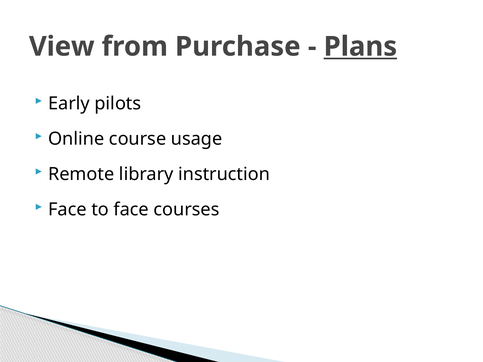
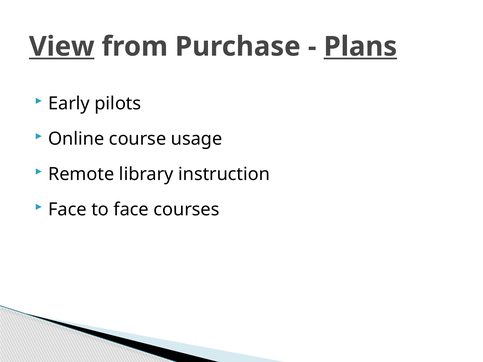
View underline: none -> present
